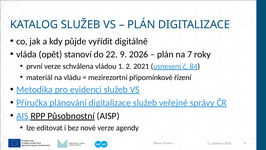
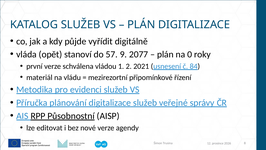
22: 22 -> 57
9 2026: 2026 -> 2077
7: 7 -> 0
